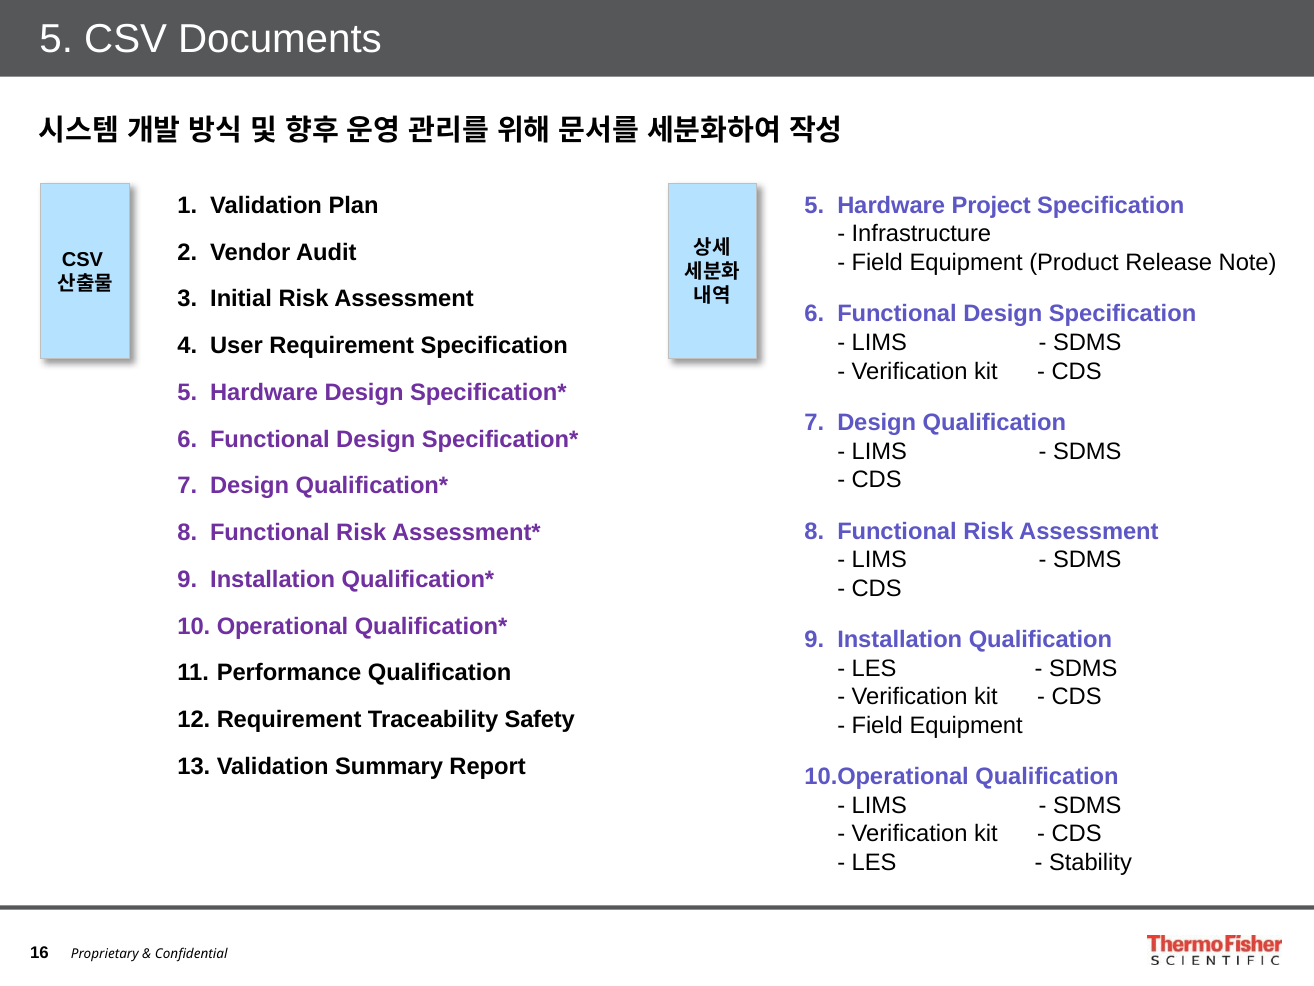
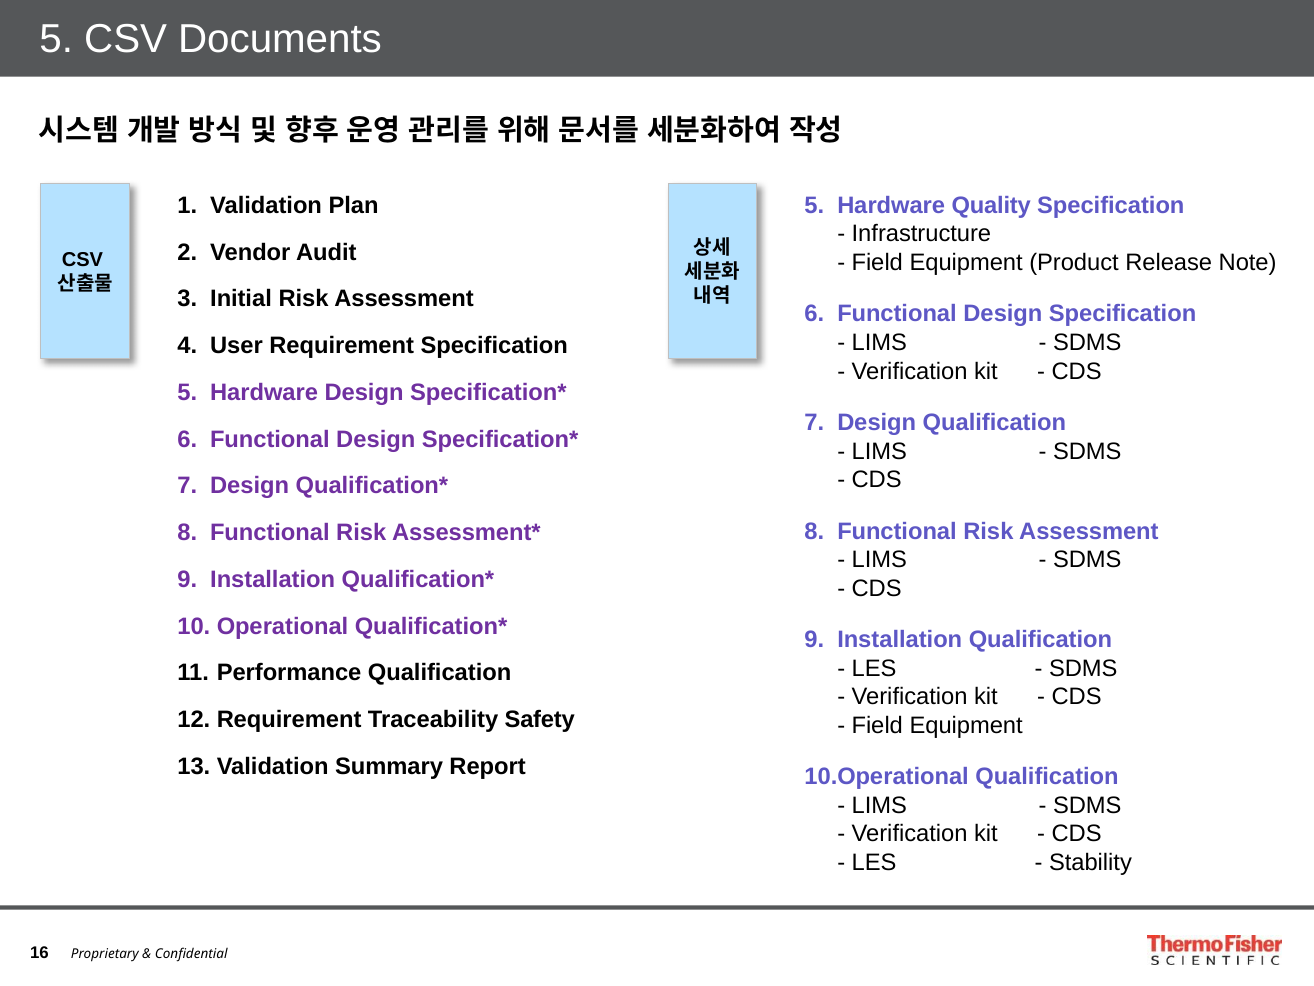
Project: Project -> Quality
